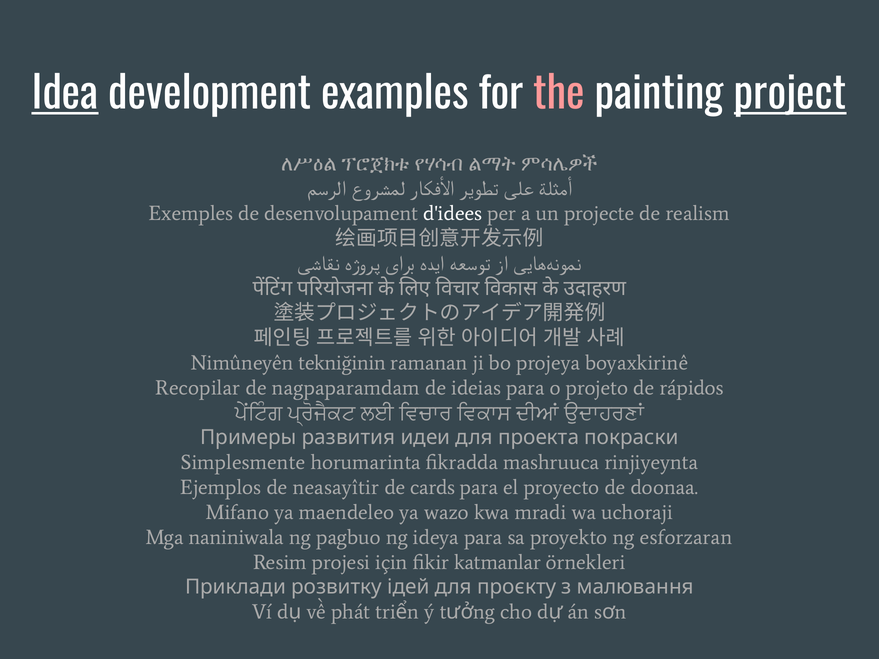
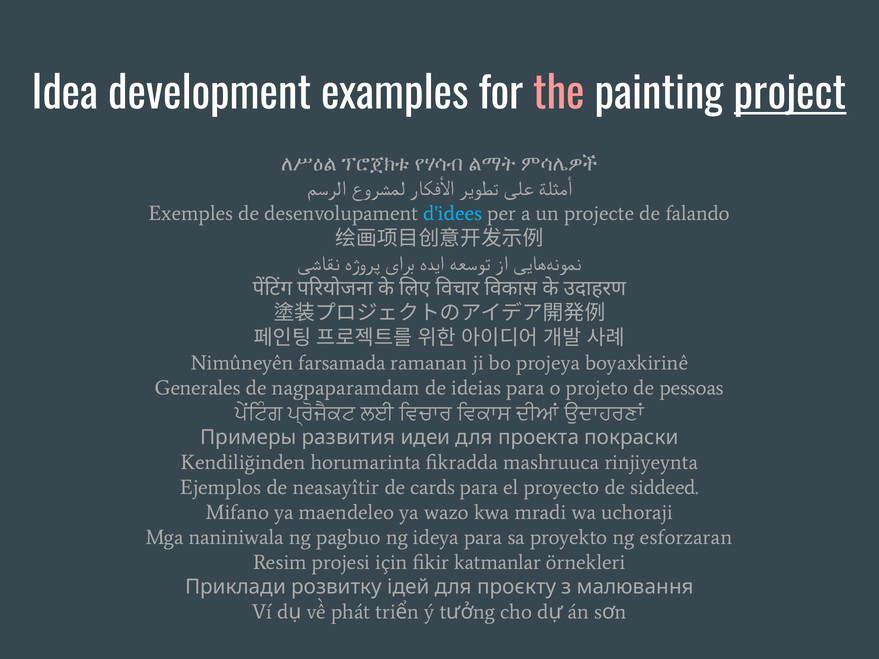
Idea underline: present -> none
d'idees colour: white -> light blue
realism: realism -> falando
tekniğinin: tekniğinin -> farsamada
Recopilar: Recopilar -> Generales
rápidos: rápidos -> pessoas
Simplesmente: Simplesmente -> Kendiliğinden
doonaa: doonaa -> siddeed
